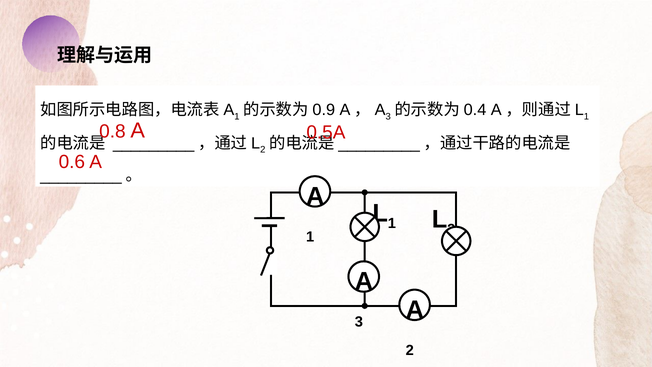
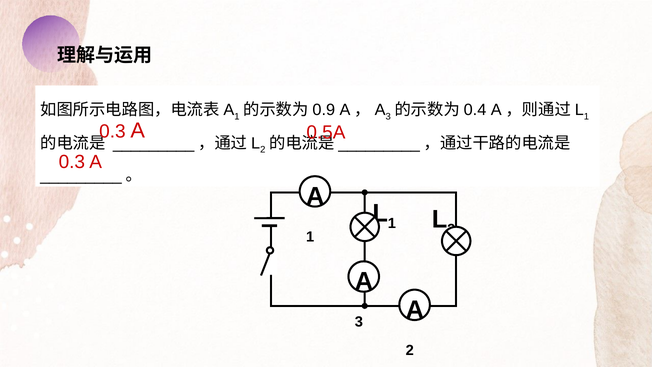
0.8 at (112, 131): 0.8 -> 0.3
0.6 at (72, 162): 0.6 -> 0.3
